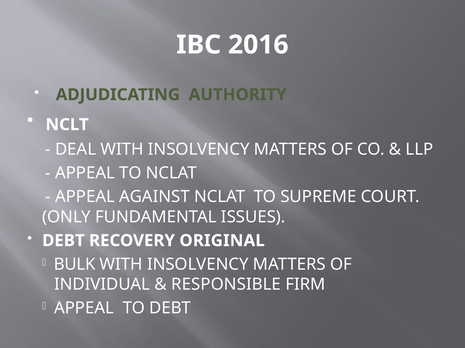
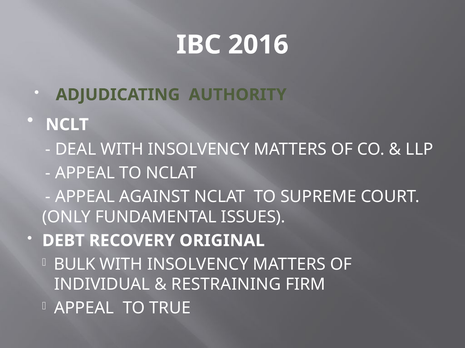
RESPONSIBLE: RESPONSIBLE -> RESTRAINING
TO DEBT: DEBT -> TRUE
